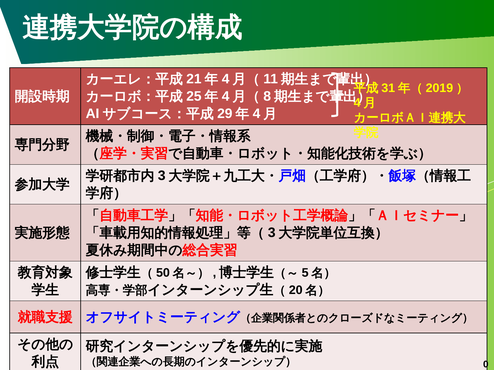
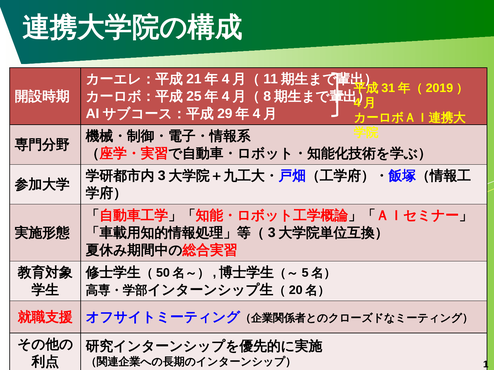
0: 0 -> 1
